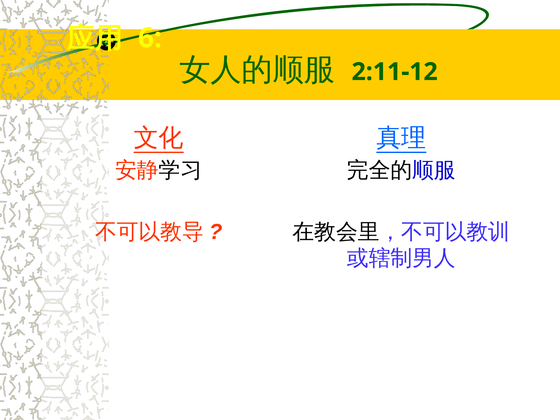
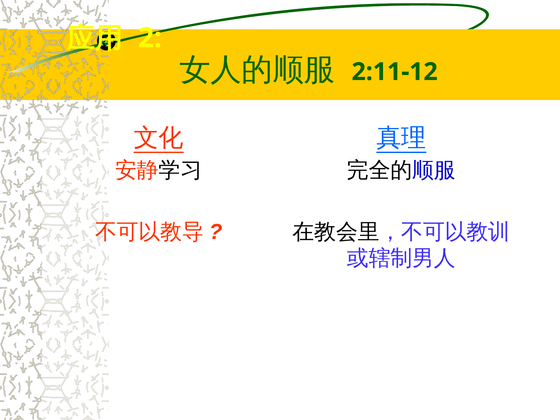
6: 6 -> 2
